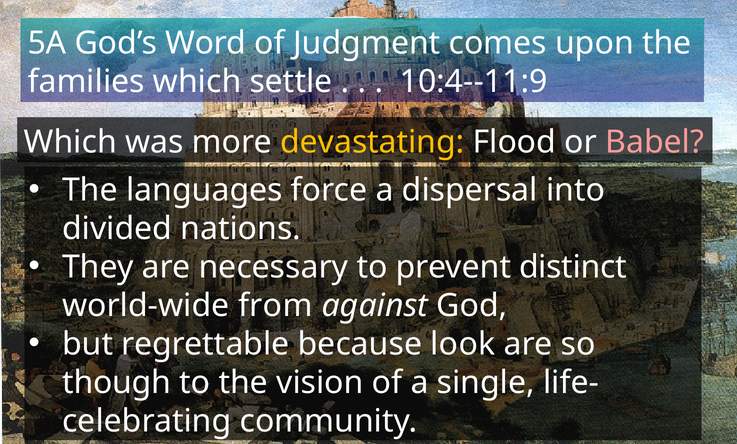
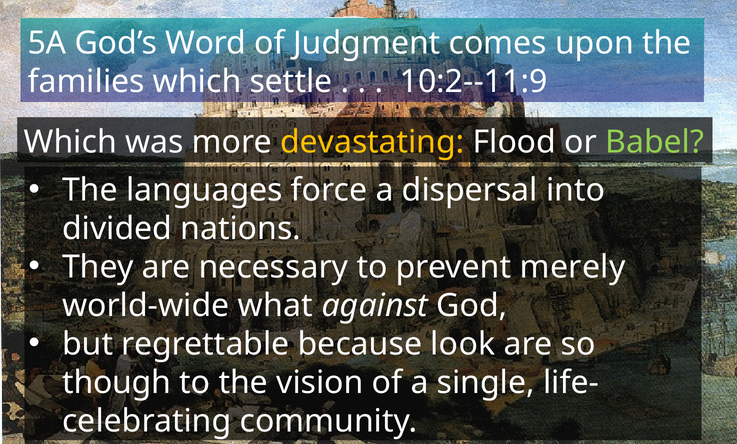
10:4--11:9: 10:4--11:9 -> 10:2--11:9
Babel colour: pink -> light green
distinct: distinct -> merely
from: from -> what
